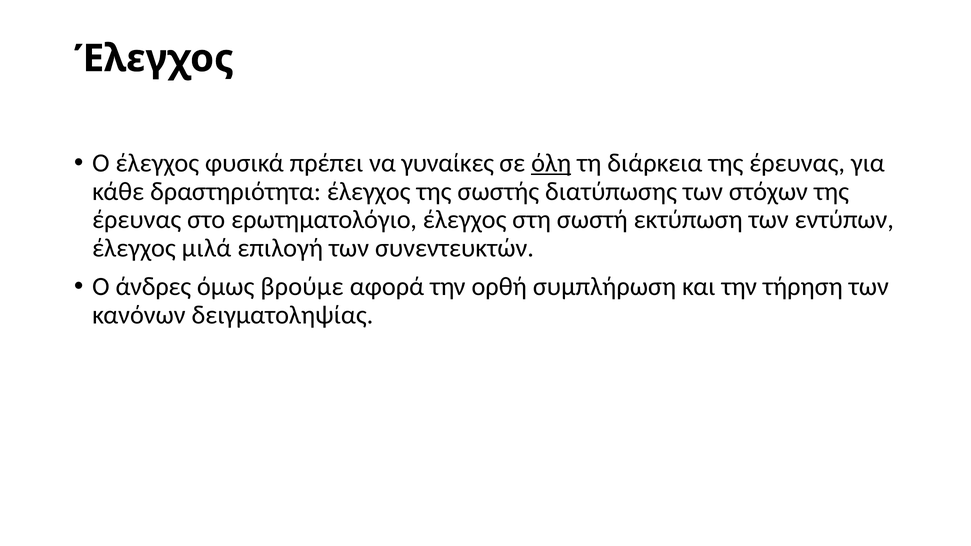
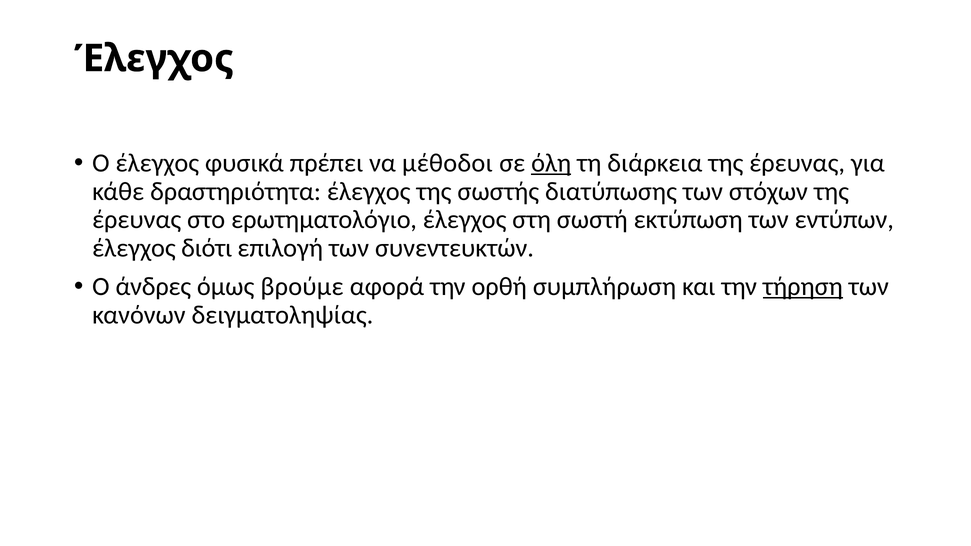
γυναίκες: γυναίκες -> μέθοδοι
μιλά: μιλά -> διότι
τήρηση underline: none -> present
